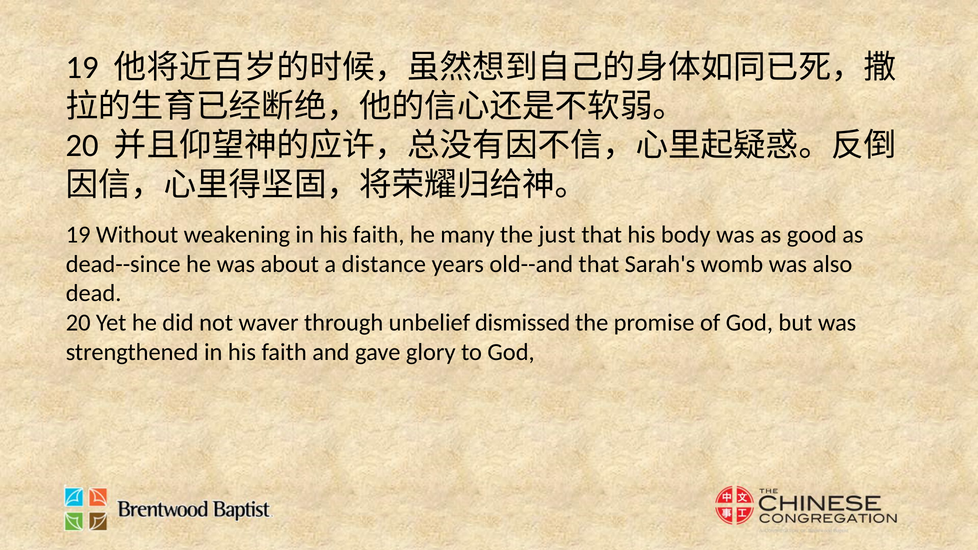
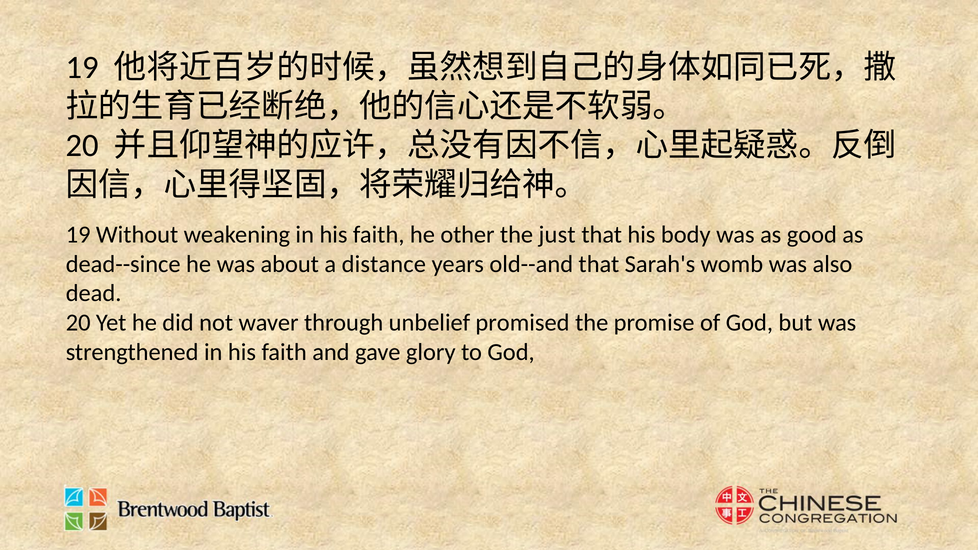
many: many -> other
dismissed: dismissed -> promised
